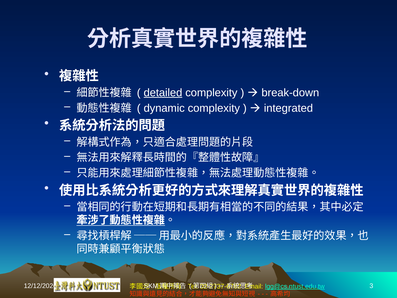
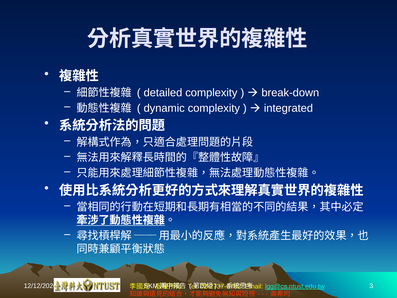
detailed underline: present -> none
